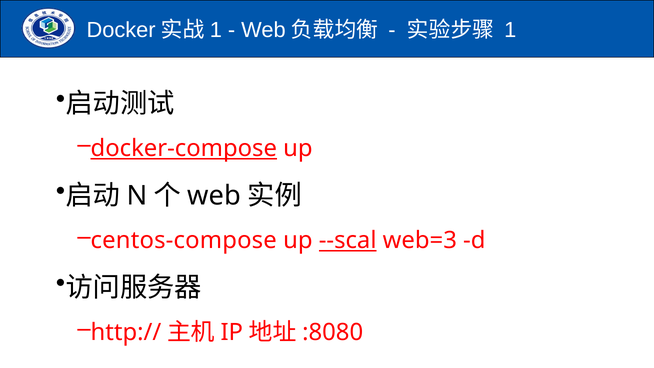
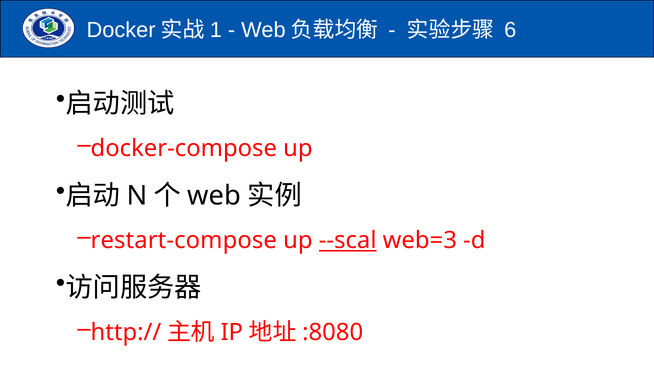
1 at (510, 30): 1 -> 6
docker-compose underline: present -> none
centos-compose: centos-compose -> restart-compose
